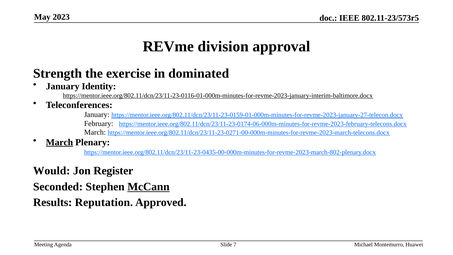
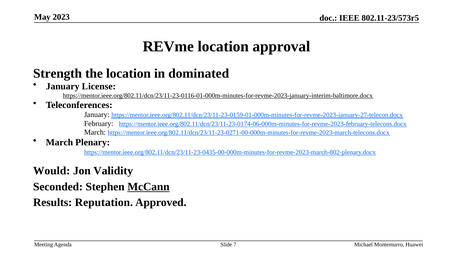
REVme division: division -> location
the exercise: exercise -> location
Identity: Identity -> License
March at (59, 142) underline: present -> none
Register: Register -> Validity
